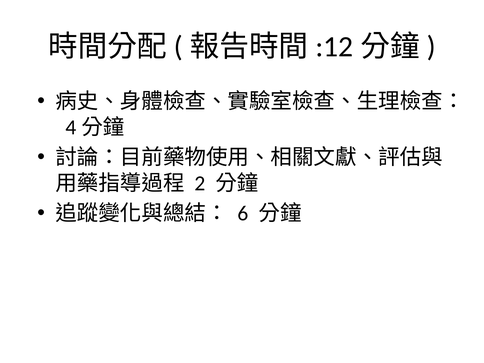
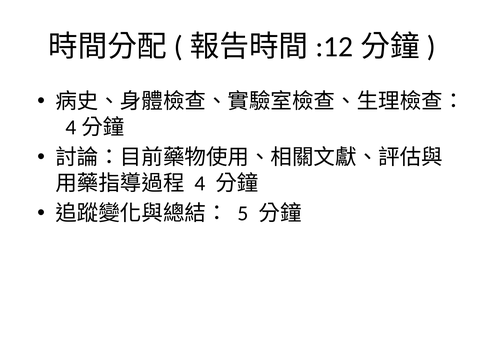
2: 2 -> 4
6: 6 -> 5
